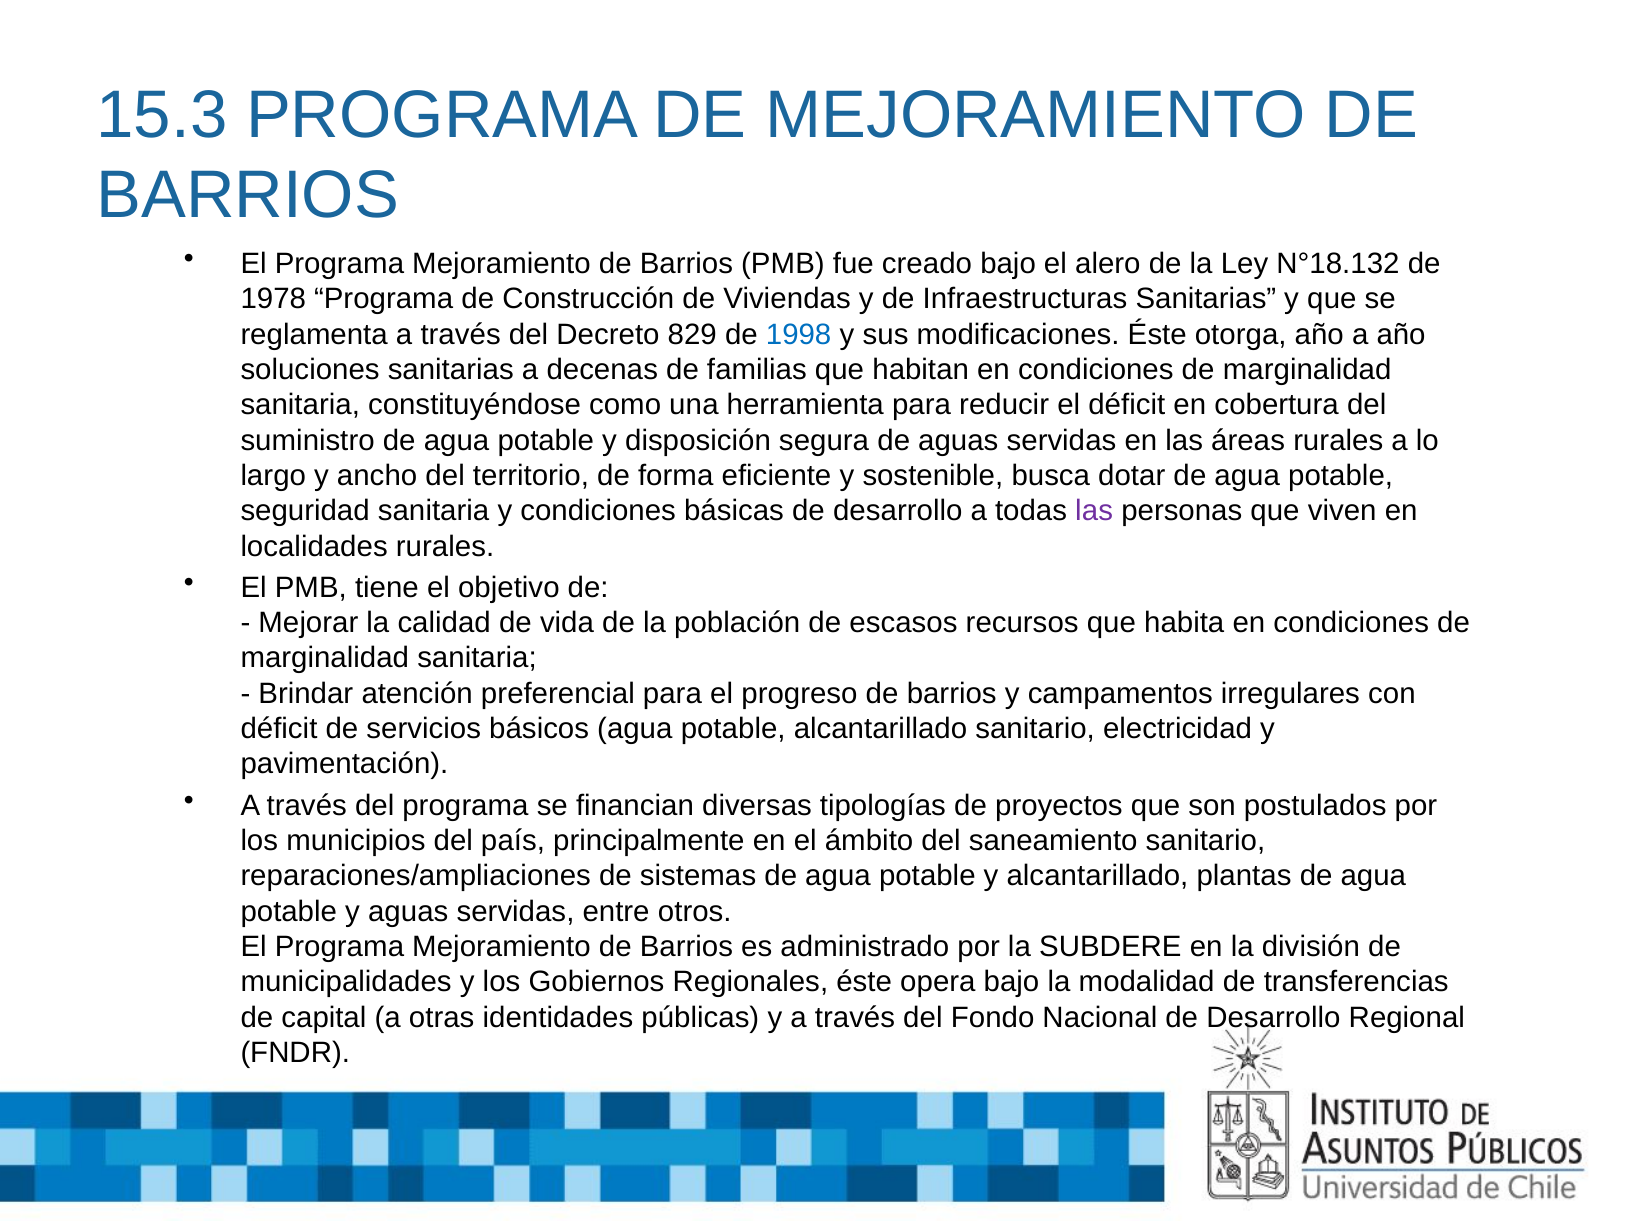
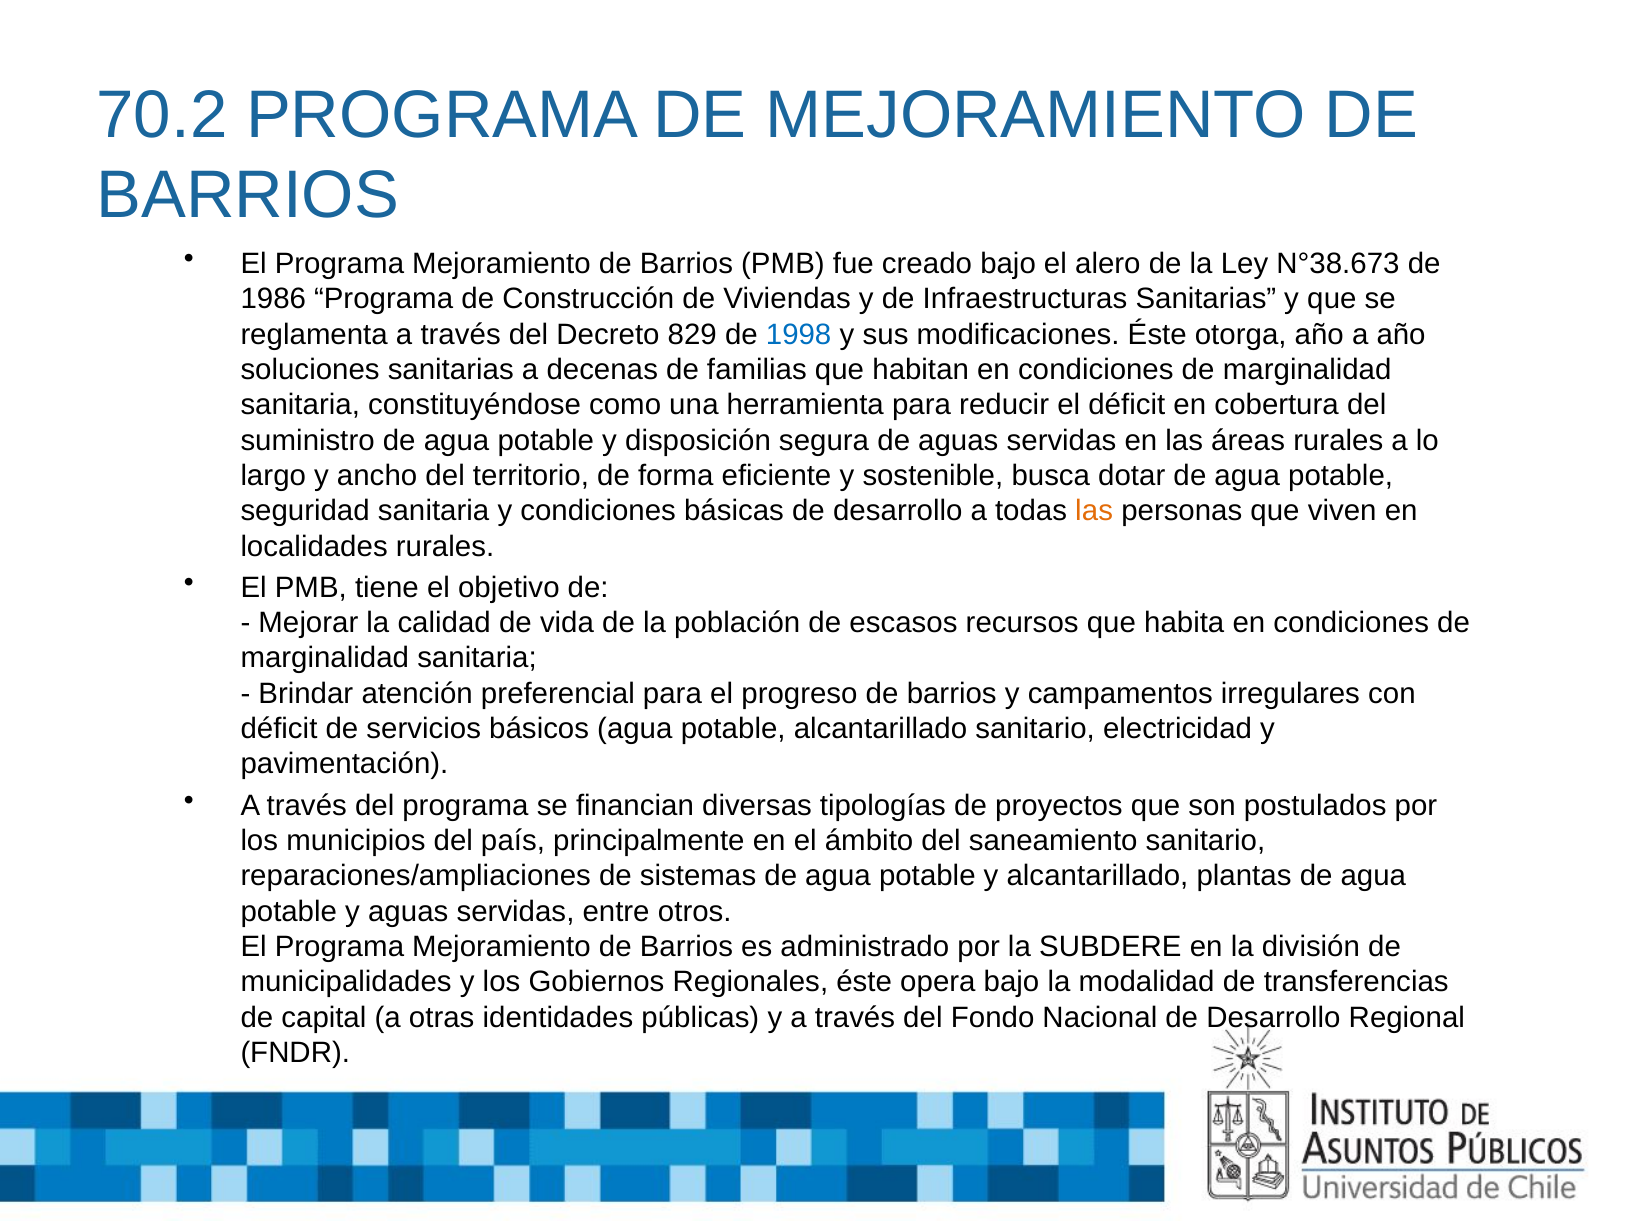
15.3: 15.3 -> 70.2
N°18.132: N°18.132 -> N°38.673
1978: 1978 -> 1986
las at (1094, 511) colour: purple -> orange
